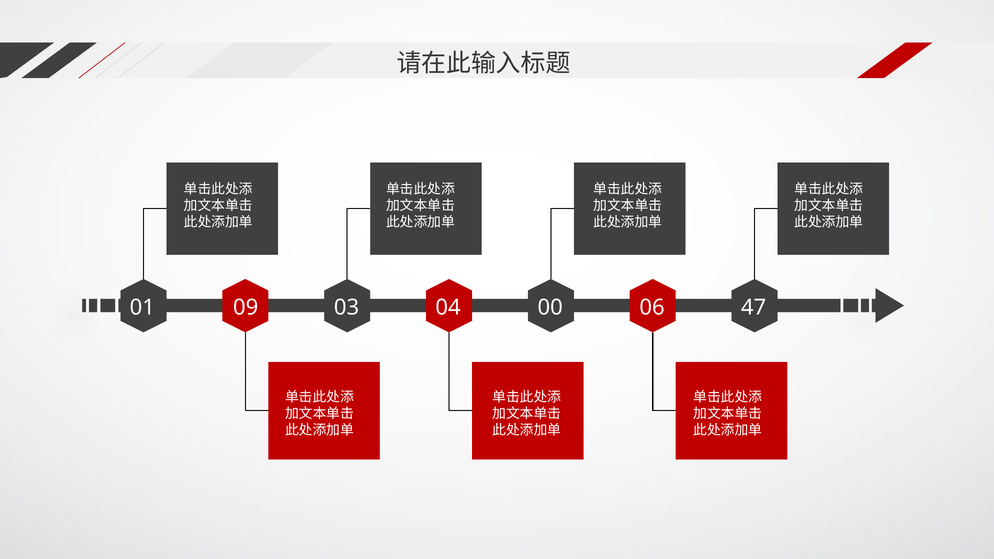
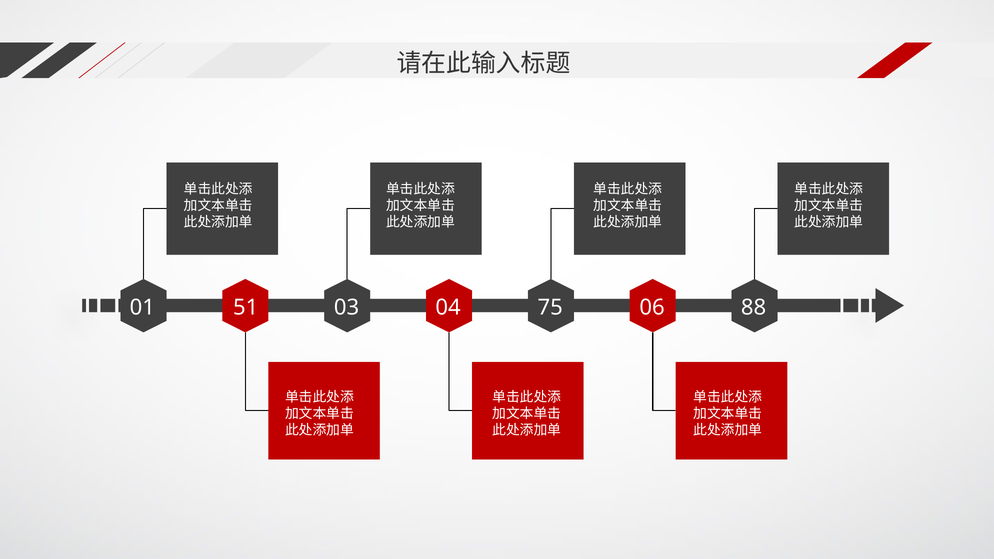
09: 09 -> 51
00: 00 -> 75
47: 47 -> 88
